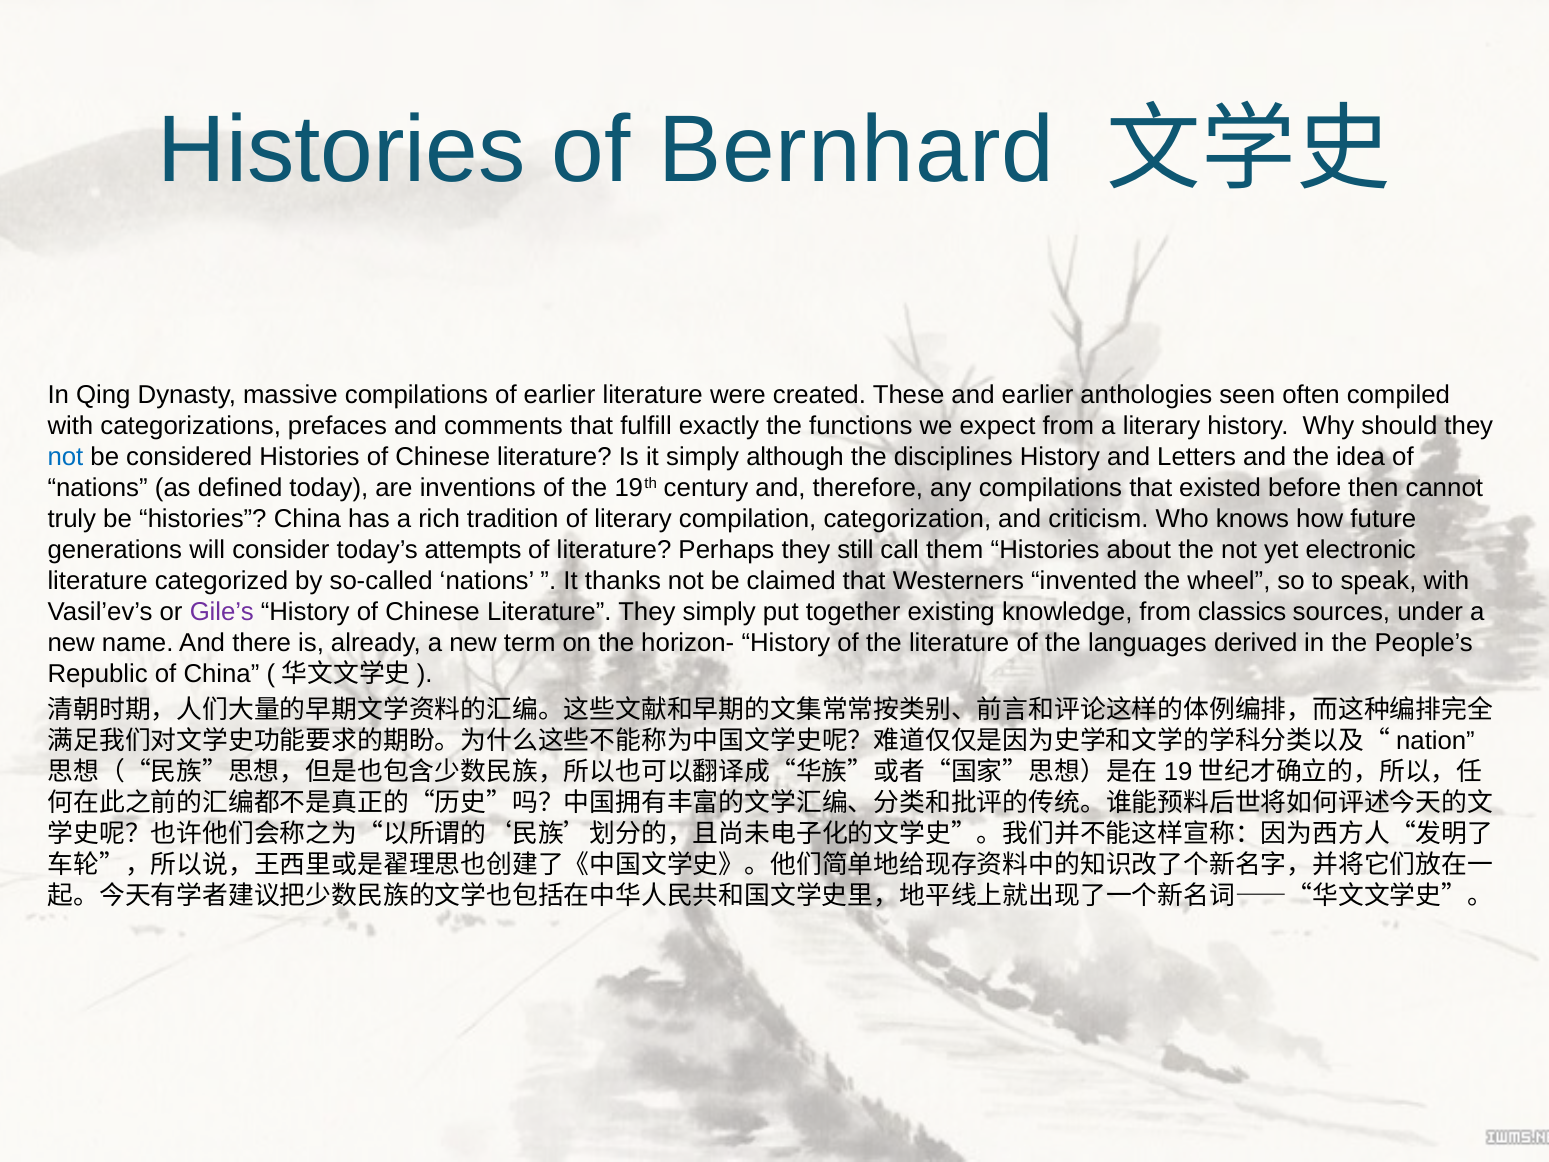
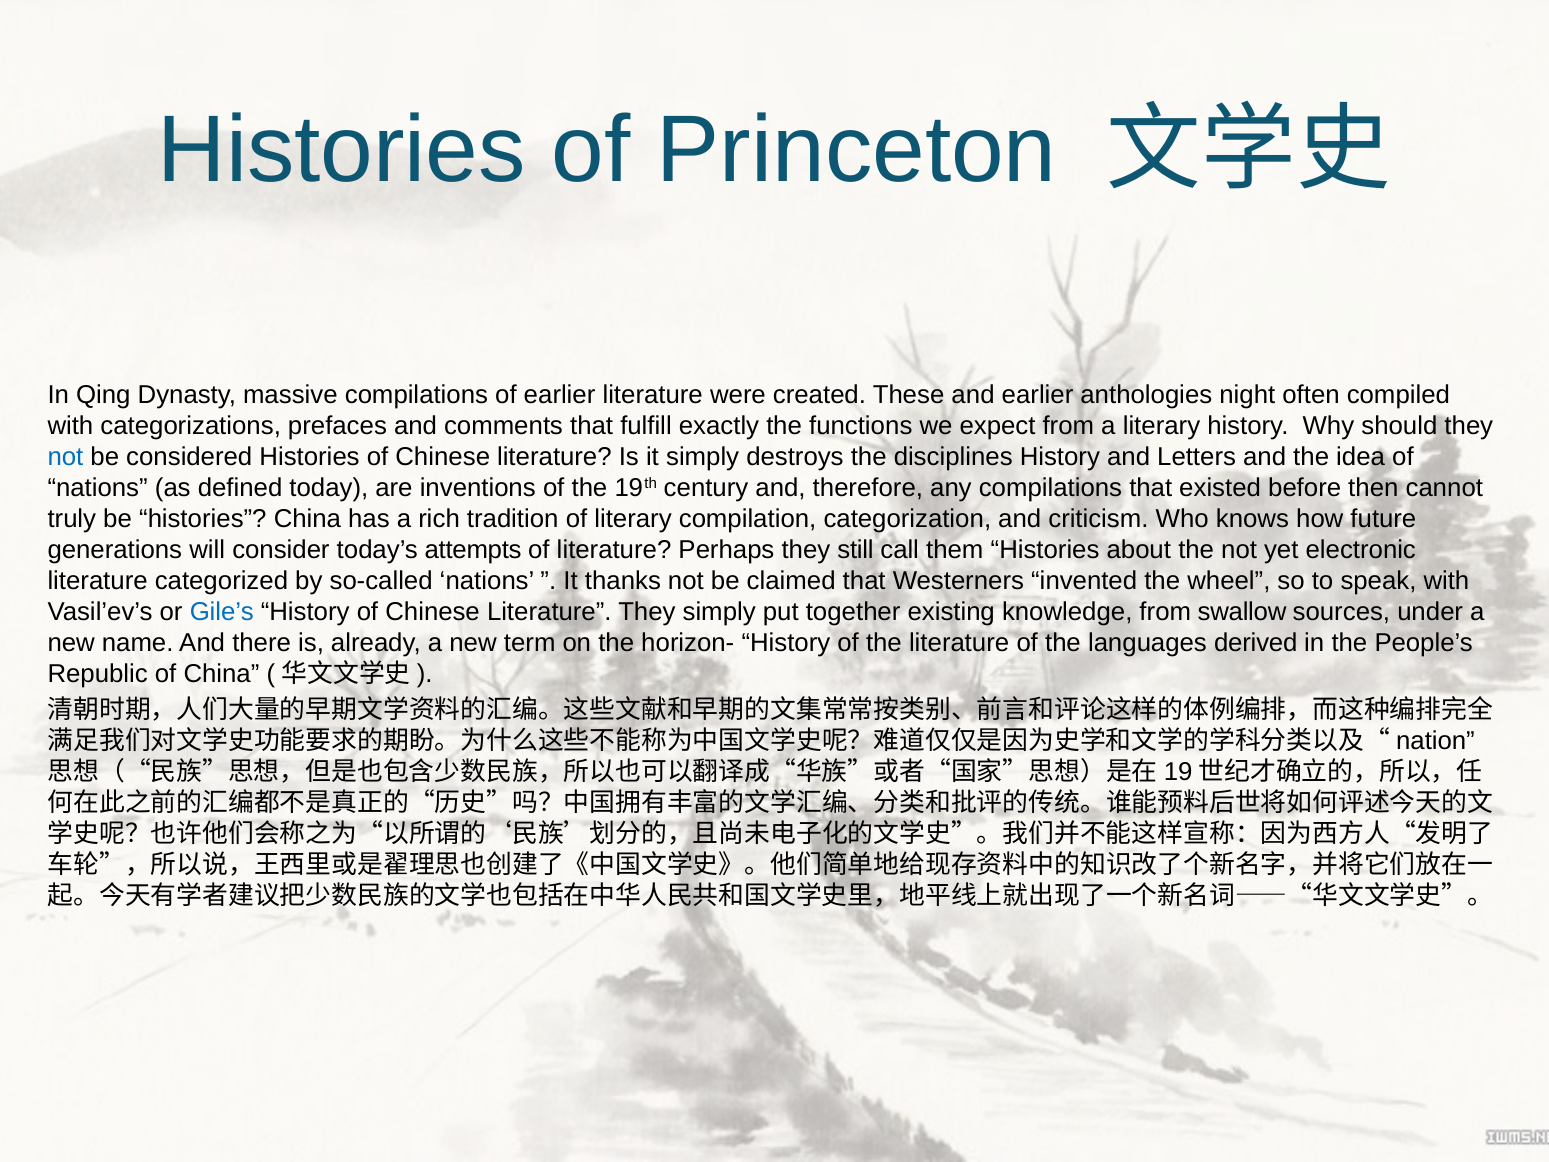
Bernhard: Bernhard -> Princeton
seen: seen -> night
although: although -> destroys
Gile’s colour: purple -> blue
classics: classics -> swallow
